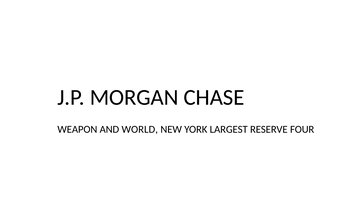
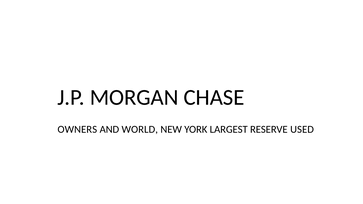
WEAPON: WEAPON -> OWNERS
FOUR: FOUR -> USED
